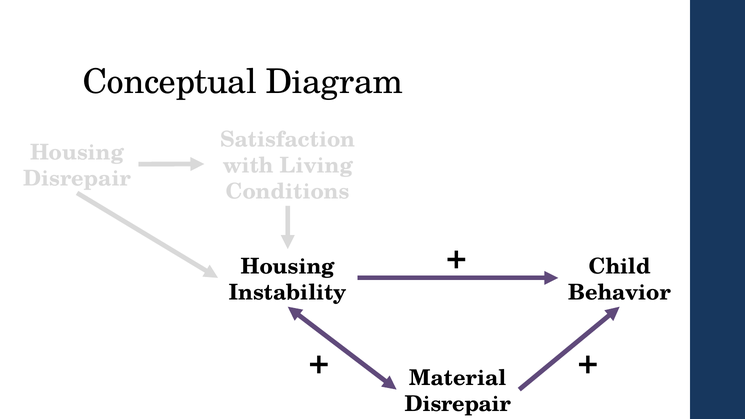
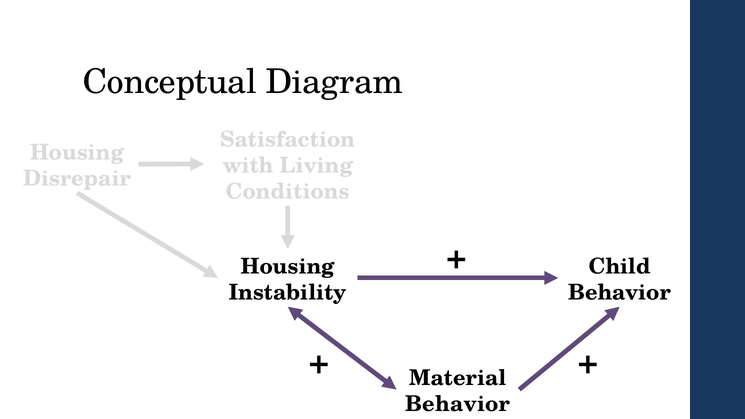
Disrepair at (458, 404): Disrepair -> Behavior
